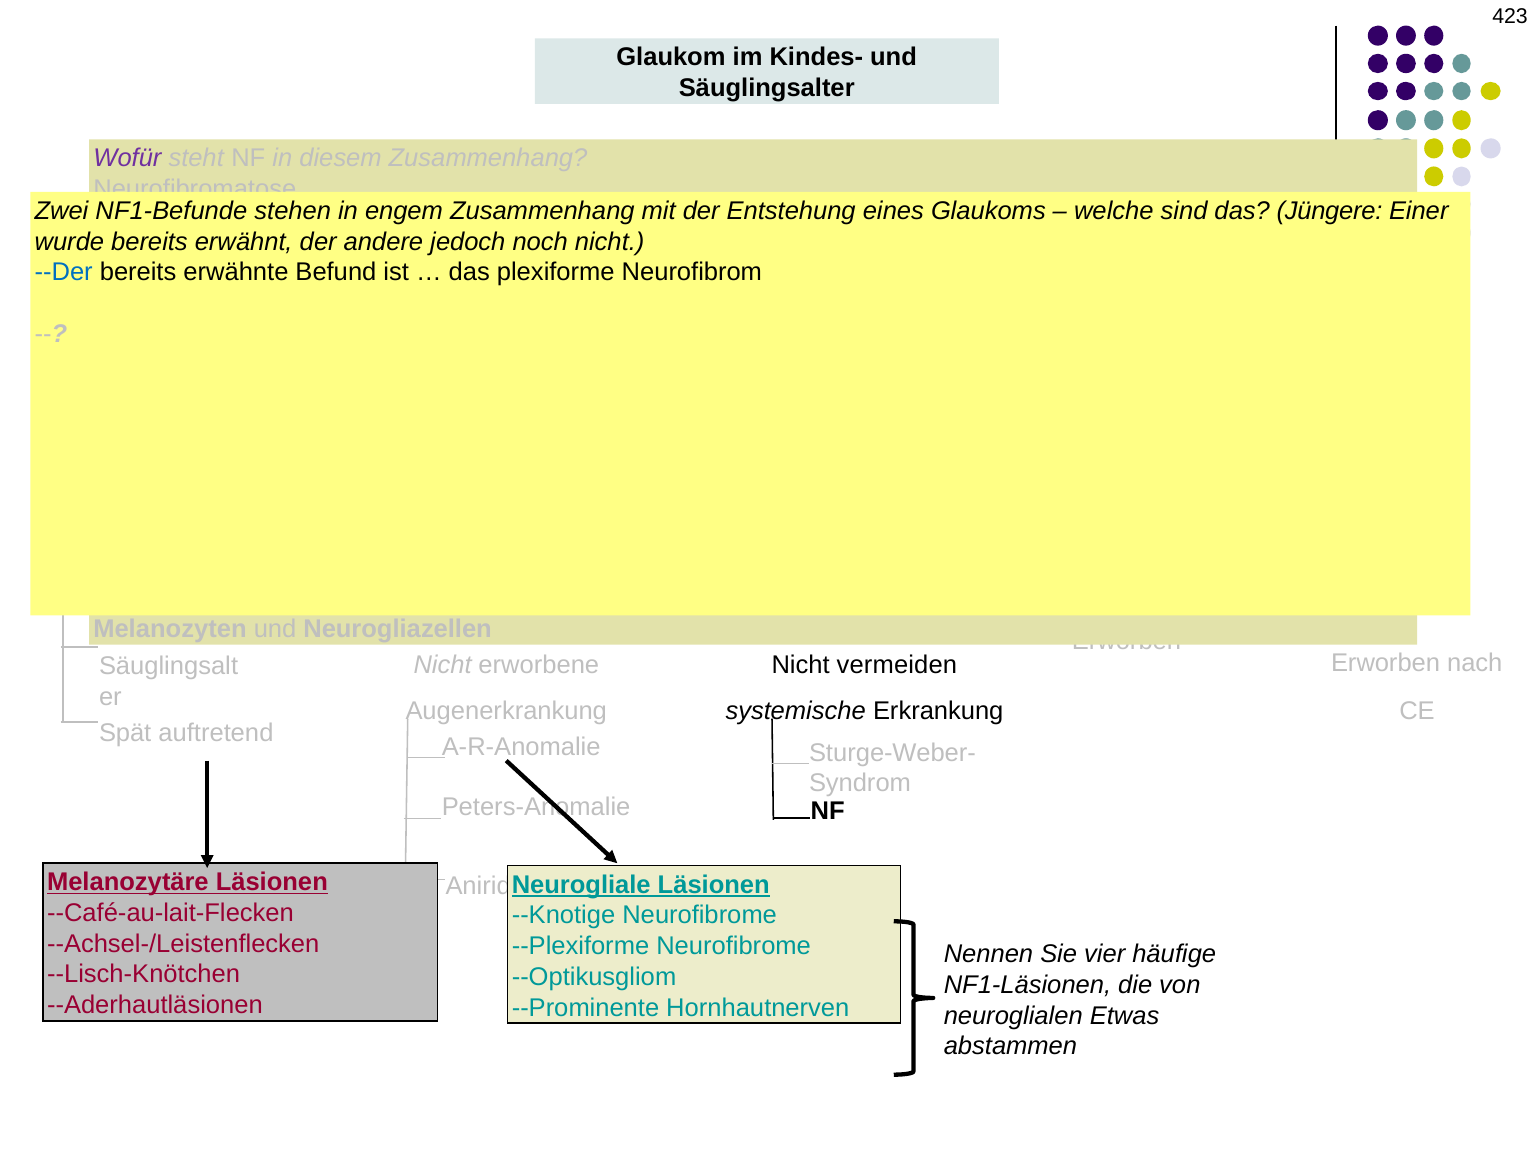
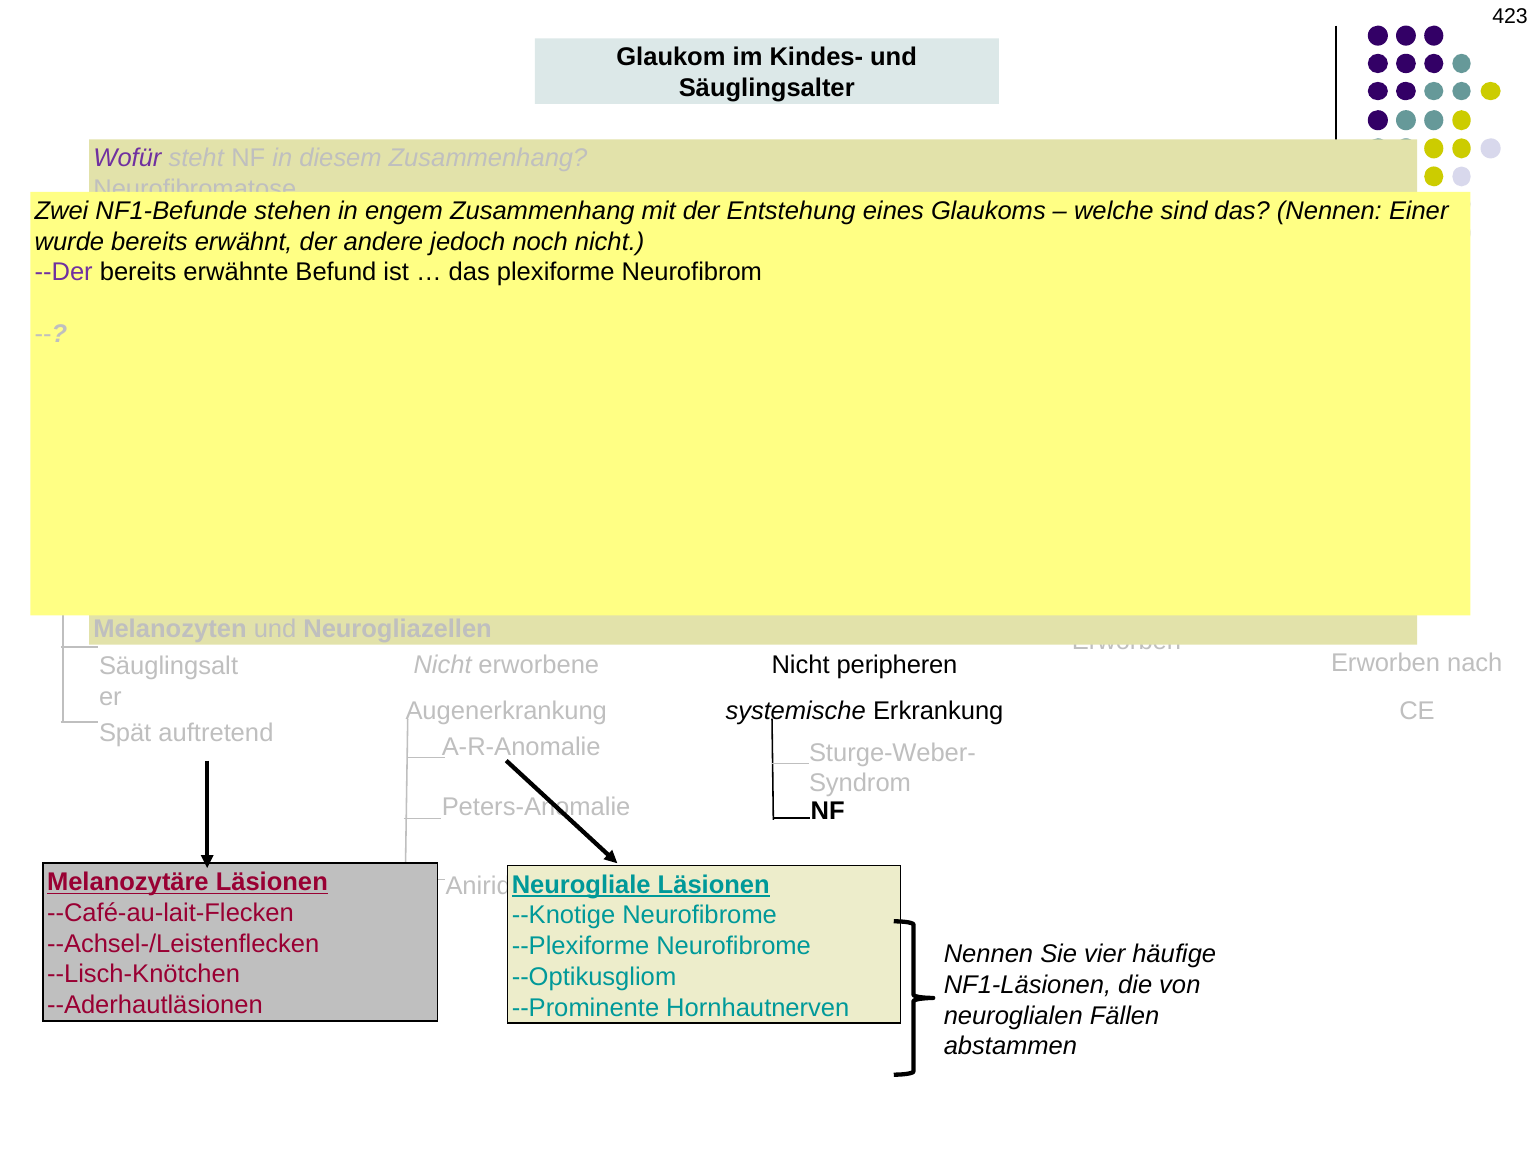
das Jüngere: Jüngere -> Nennen
--Der colour: blue -> purple
vermeiden: vermeiden -> peripheren
Etwas: Etwas -> Fällen
